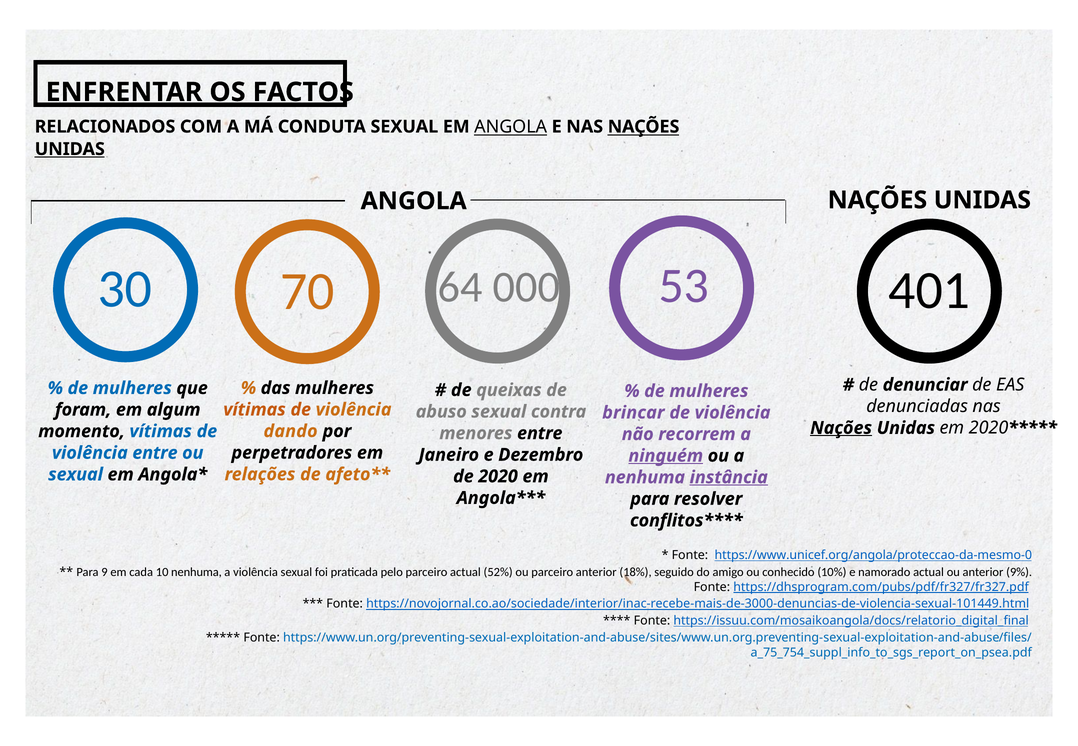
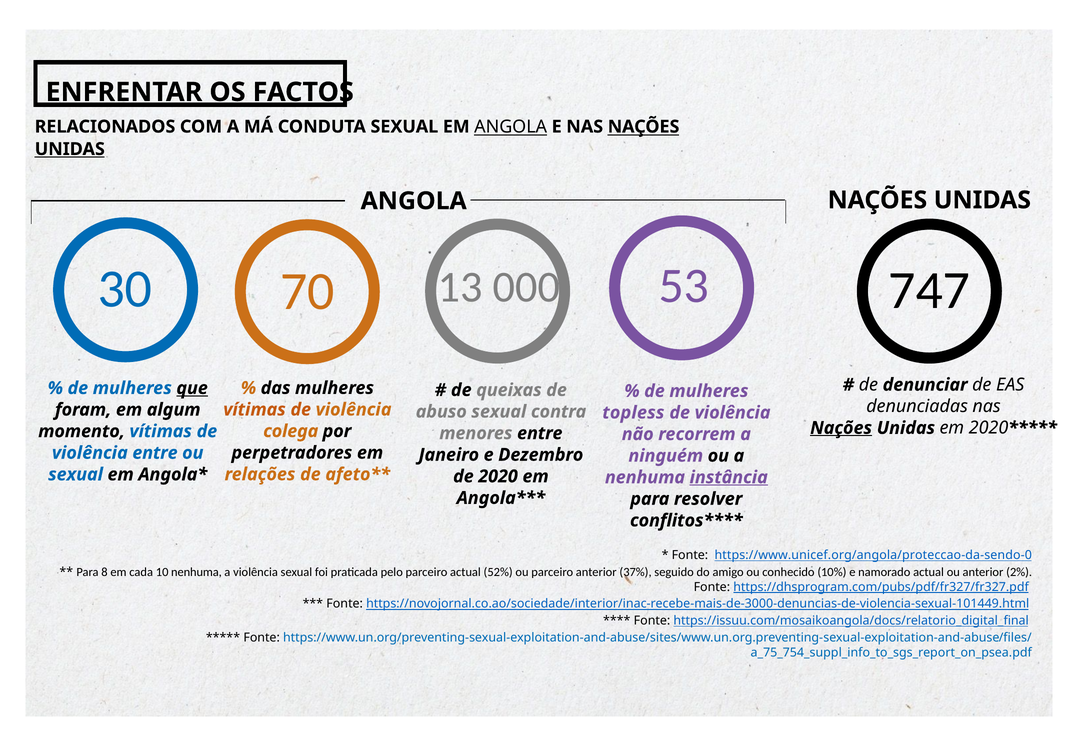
64: 64 -> 13
401: 401 -> 747
que underline: none -> present
brincar: brincar -> topless
dando: dando -> colega
ninguém underline: present -> none
https://www.unicef.org/angola/proteccao-da-mesmo-0: https://www.unicef.org/angola/proteccao-da-mesmo-0 -> https://www.unicef.org/angola/proteccao-da-sendo-0
9: 9 -> 8
18%: 18% -> 37%
9%: 9% -> 2%
